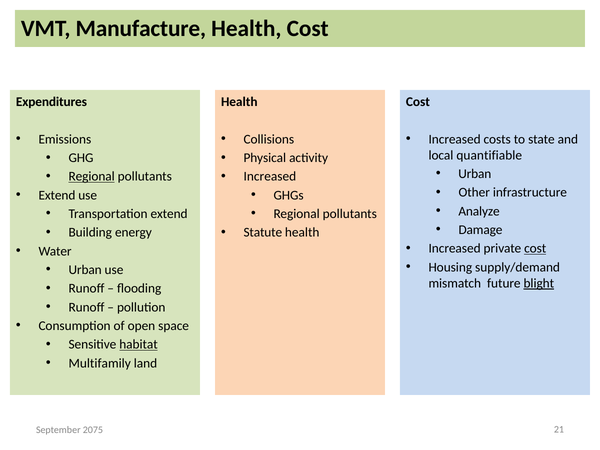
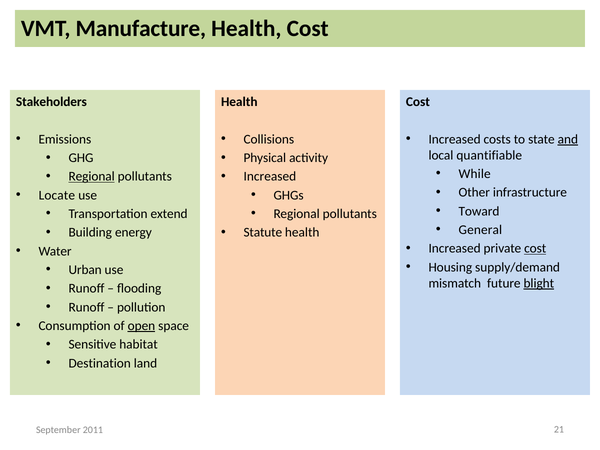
Expenditures: Expenditures -> Stakeholders
and underline: none -> present
Urban at (475, 174): Urban -> While
Extend at (57, 195): Extend -> Locate
Analyze: Analyze -> Toward
Damage: Damage -> General
open underline: none -> present
habitat underline: present -> none
Multifamily: Multifamily -> Destination
2075: 2075 -> 2011
